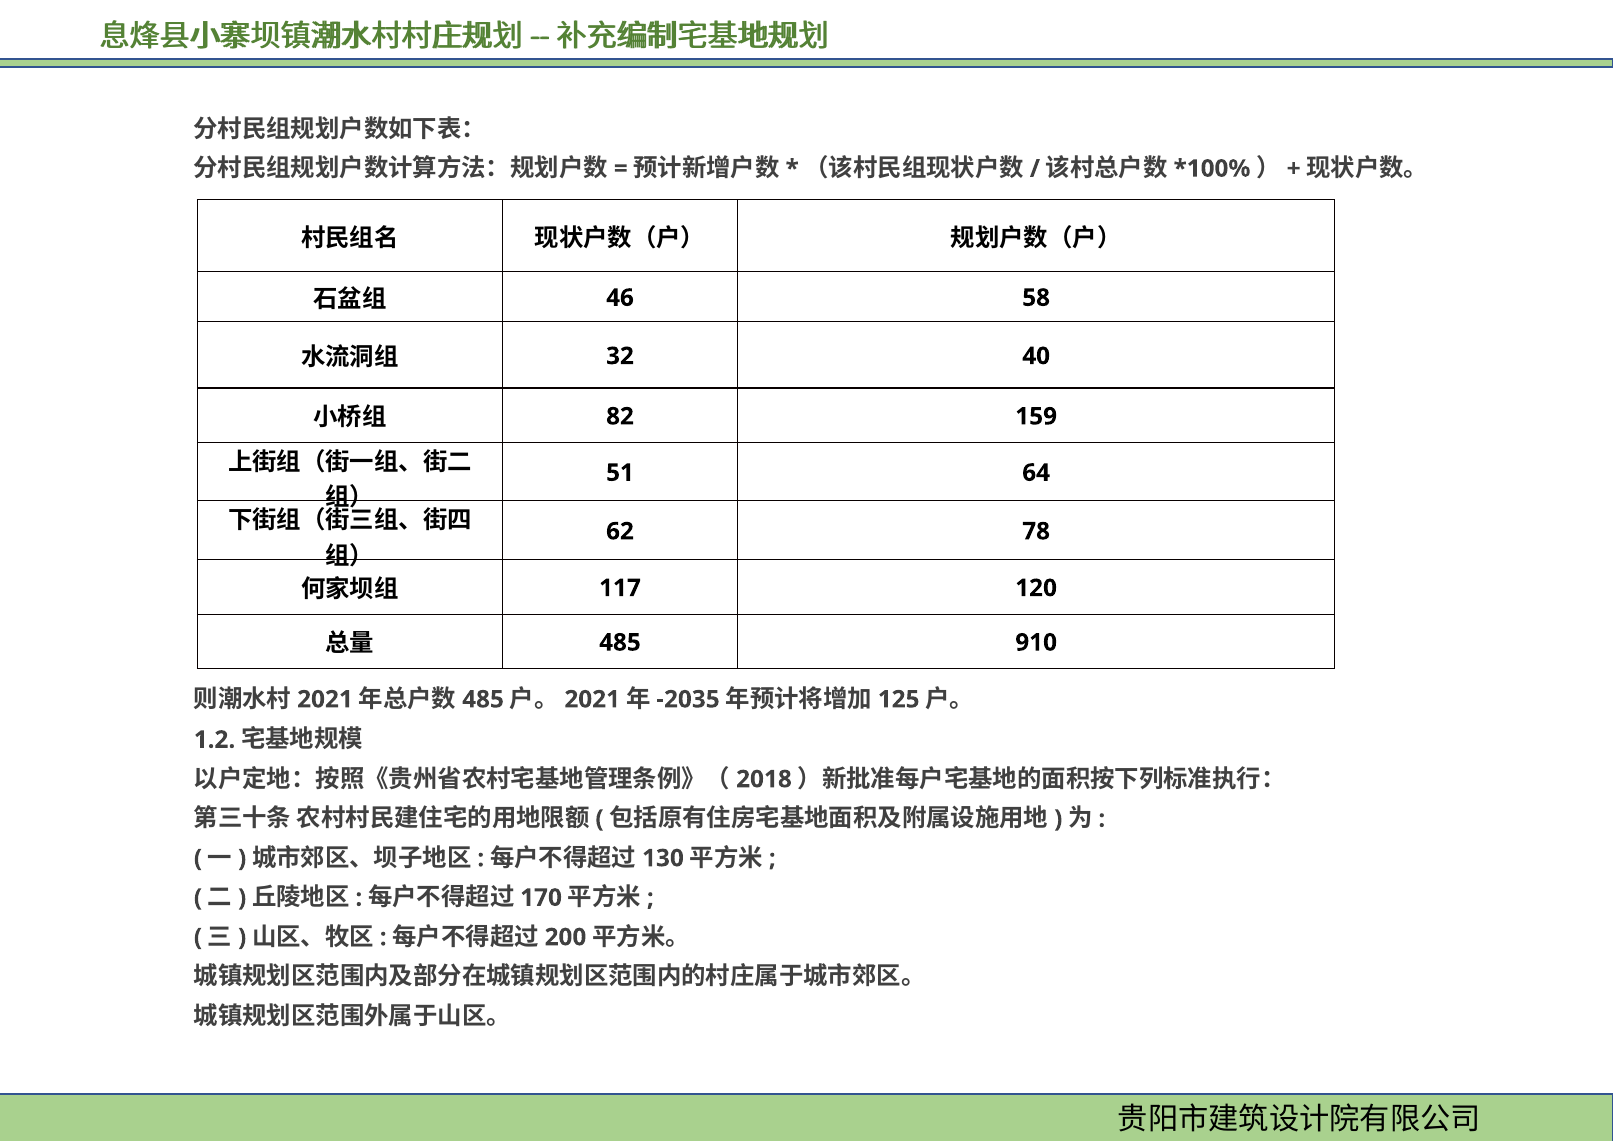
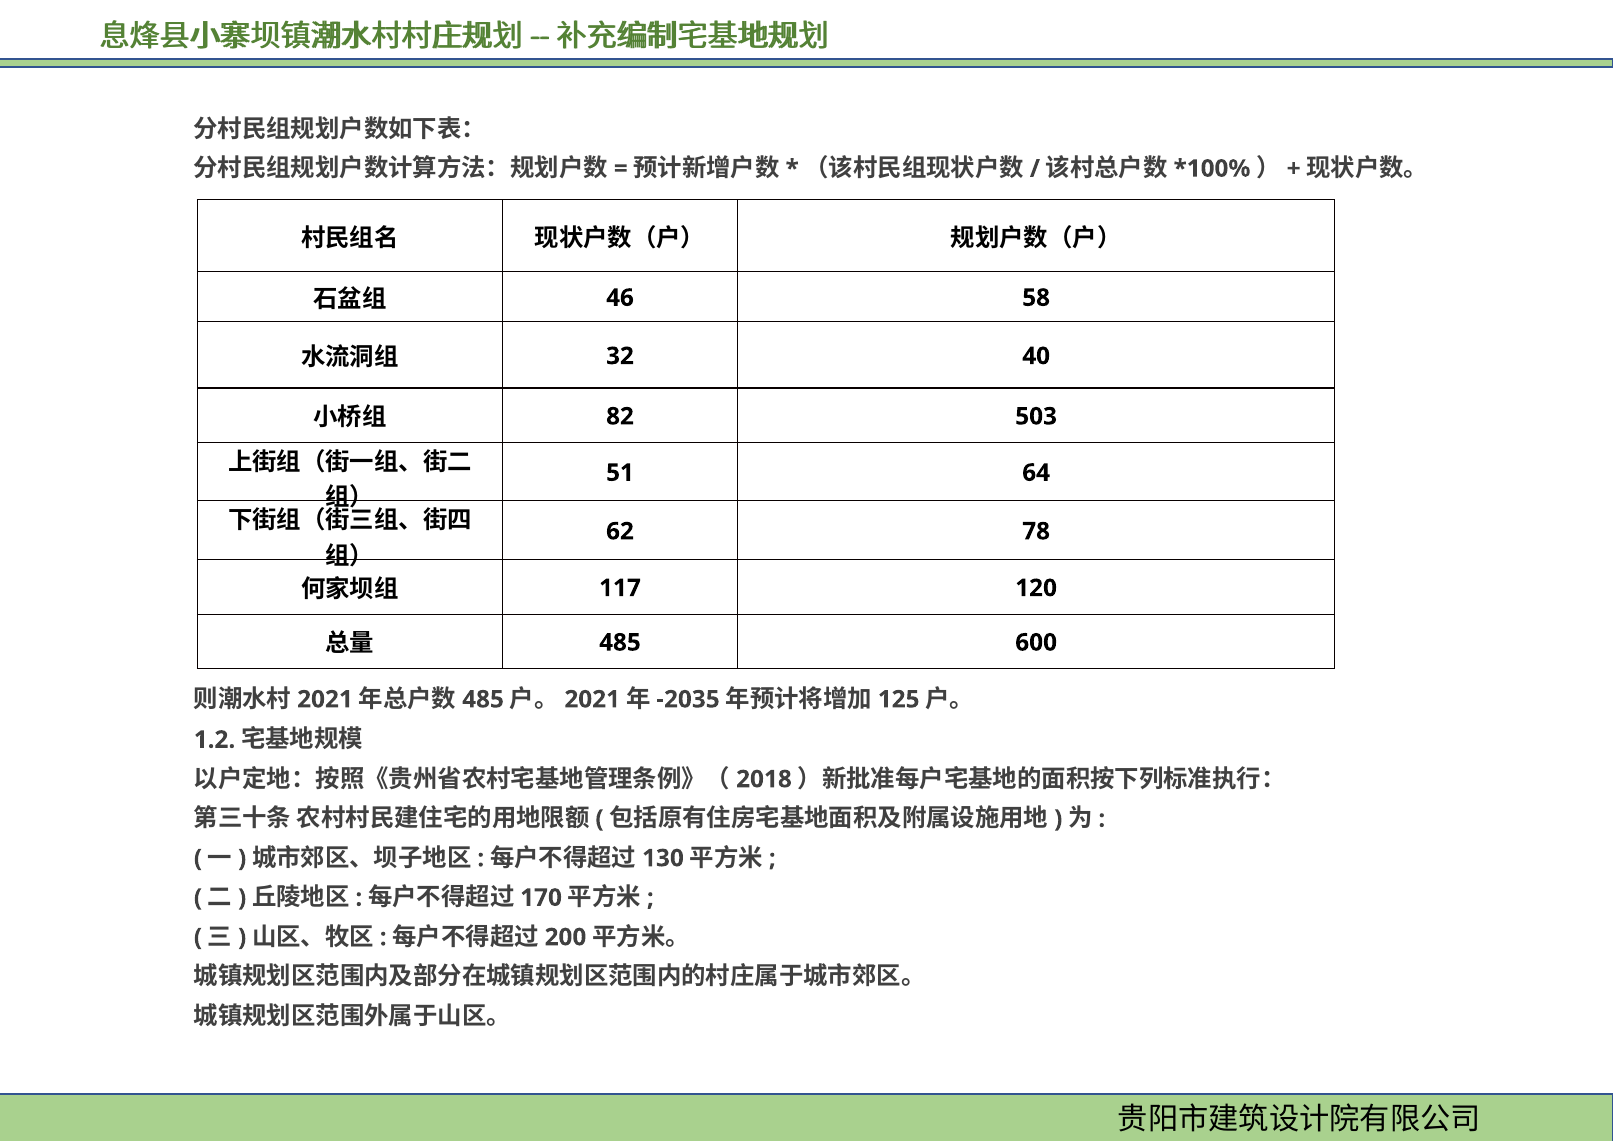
159: 159 -> 503
910: 910 -> 600
